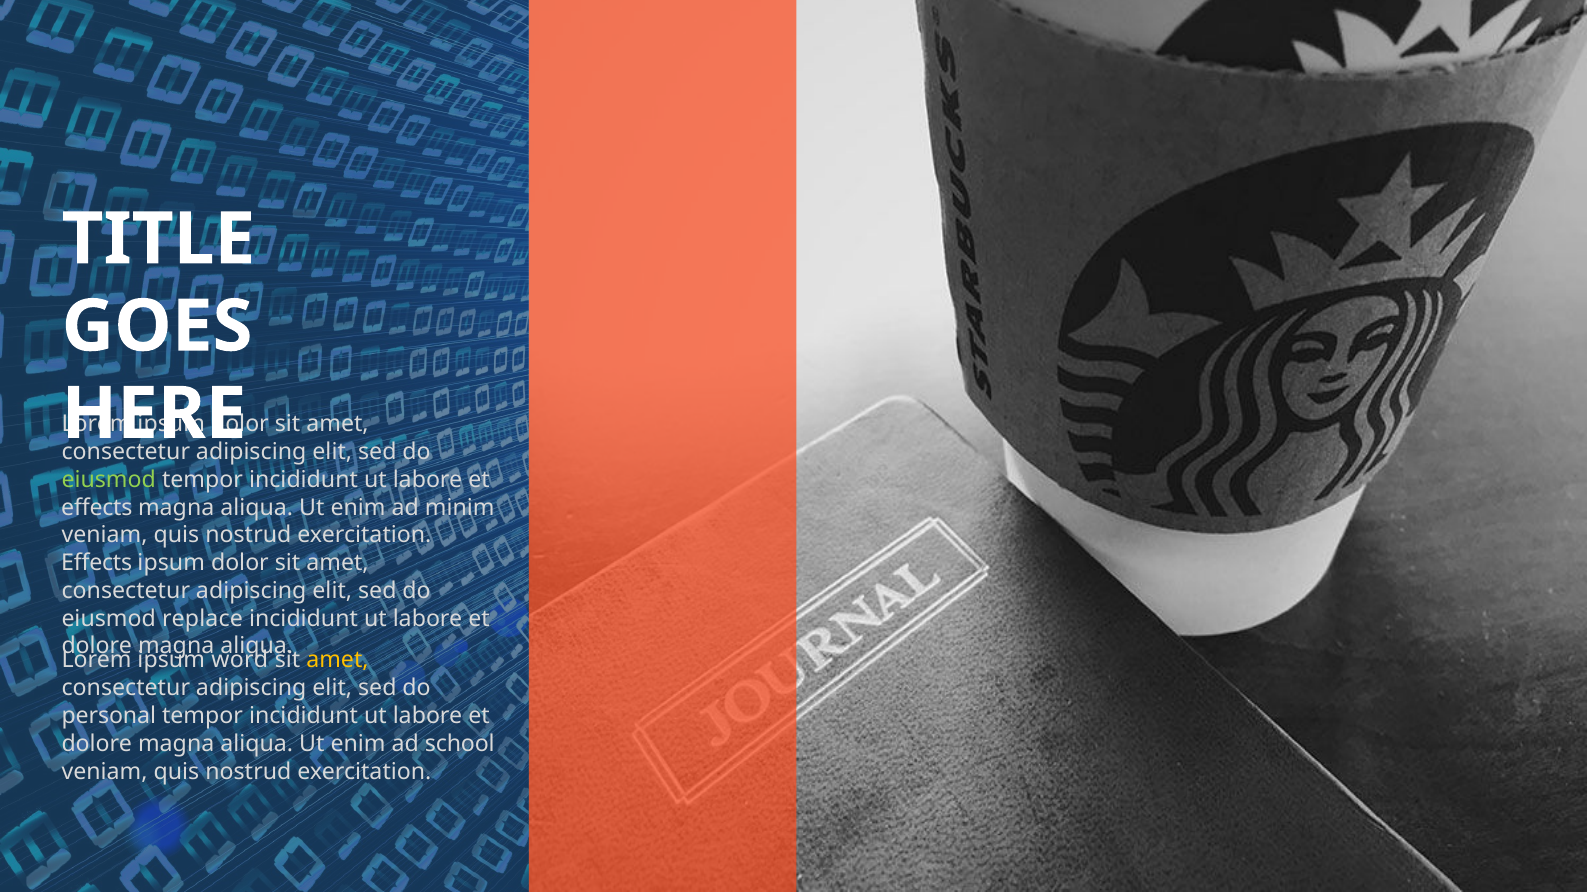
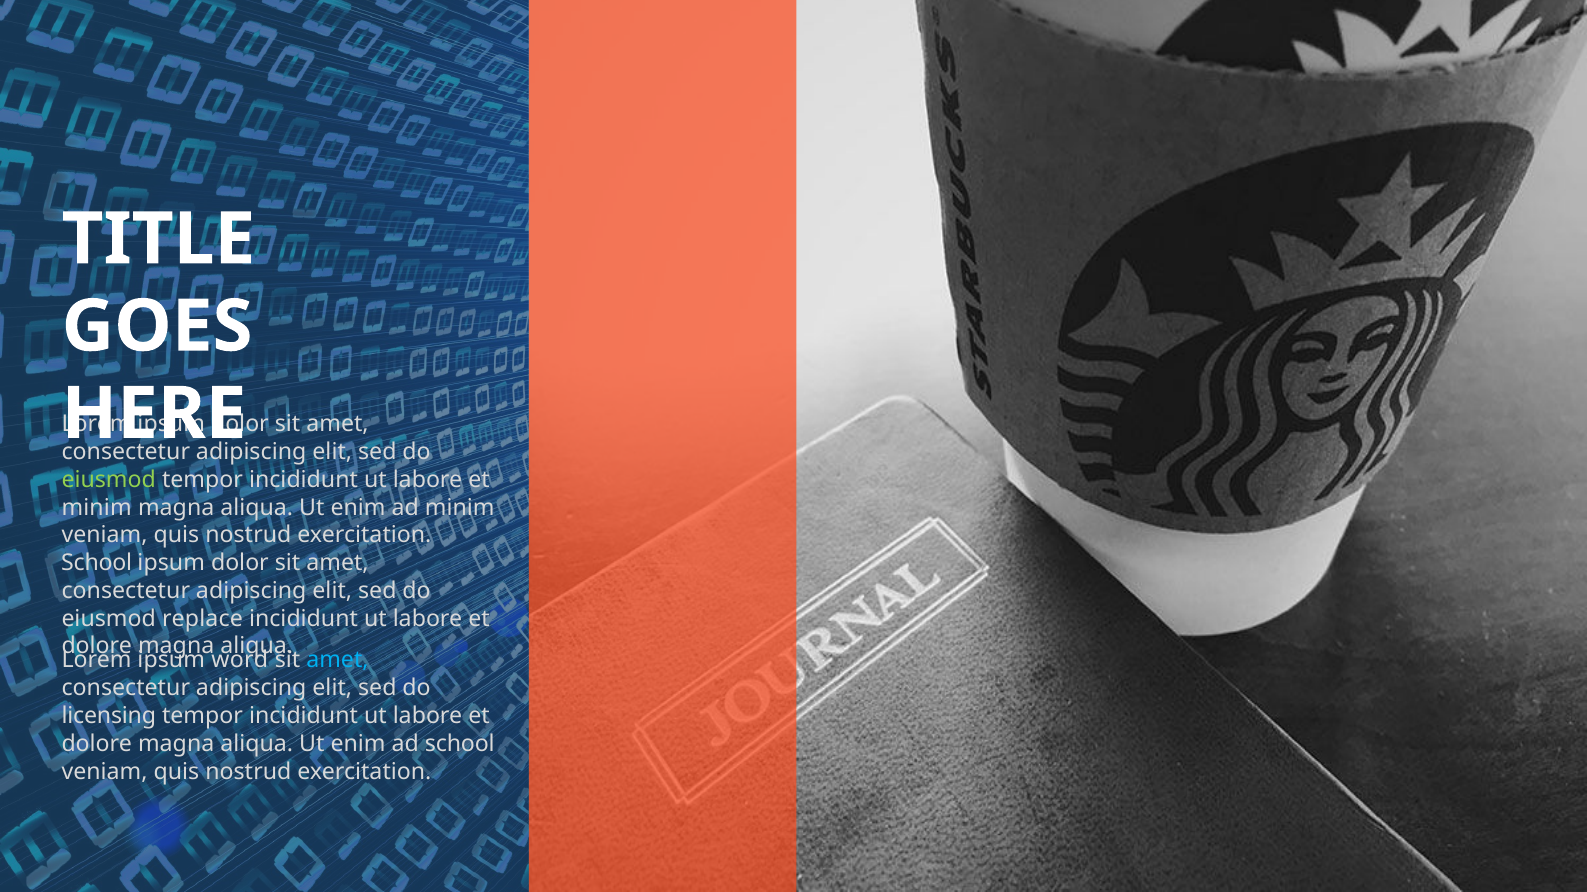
effects at (97, 508): effects -> minim
Effects at (97, 563): Effects -> School
amet at (337, 661) colour: yellow -> light blue
personal: personal -> licensing
